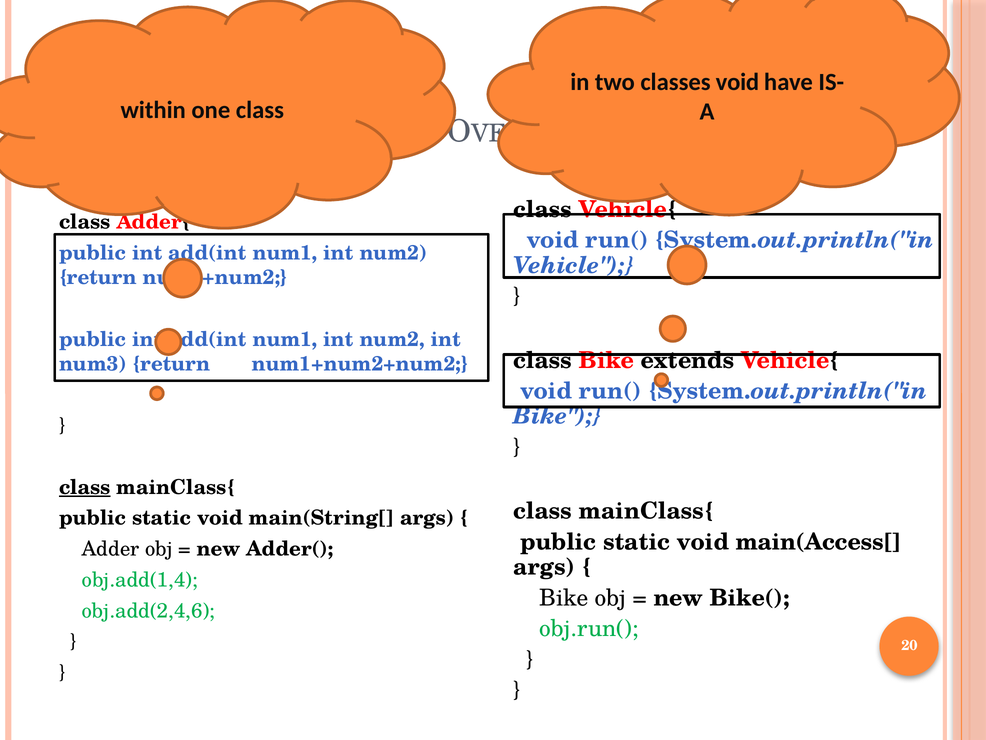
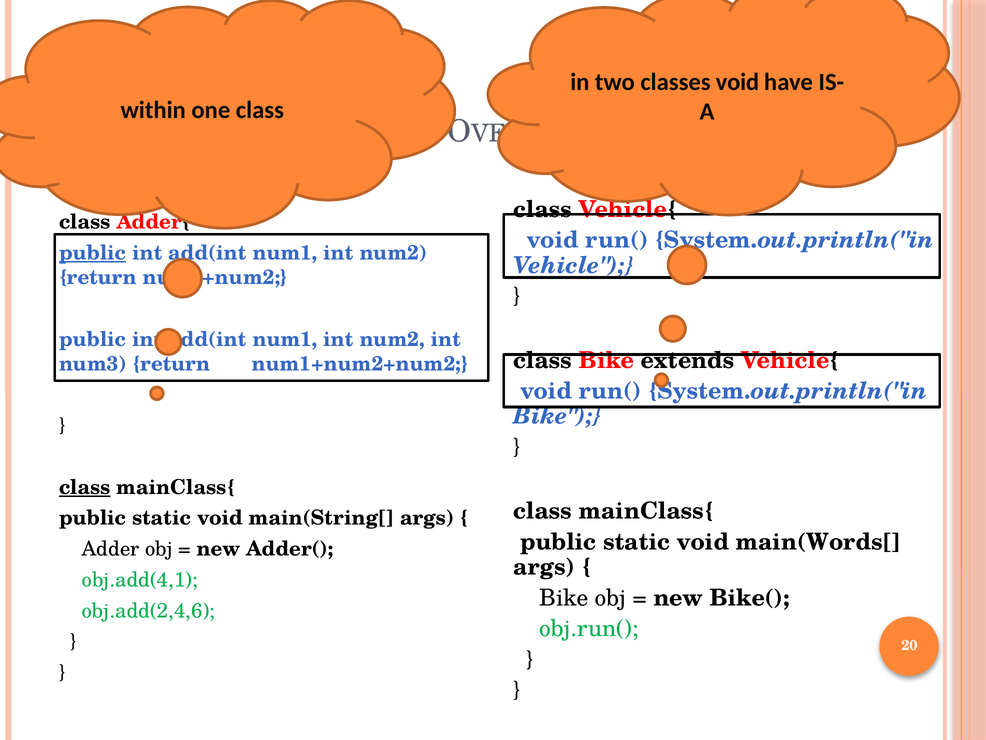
public at (93, 253) underline: none -> present
main(Access[: main(Access[ -> main(Words[
obj.add(1,4: obj.add(1,4 -> obj.add(4,1
